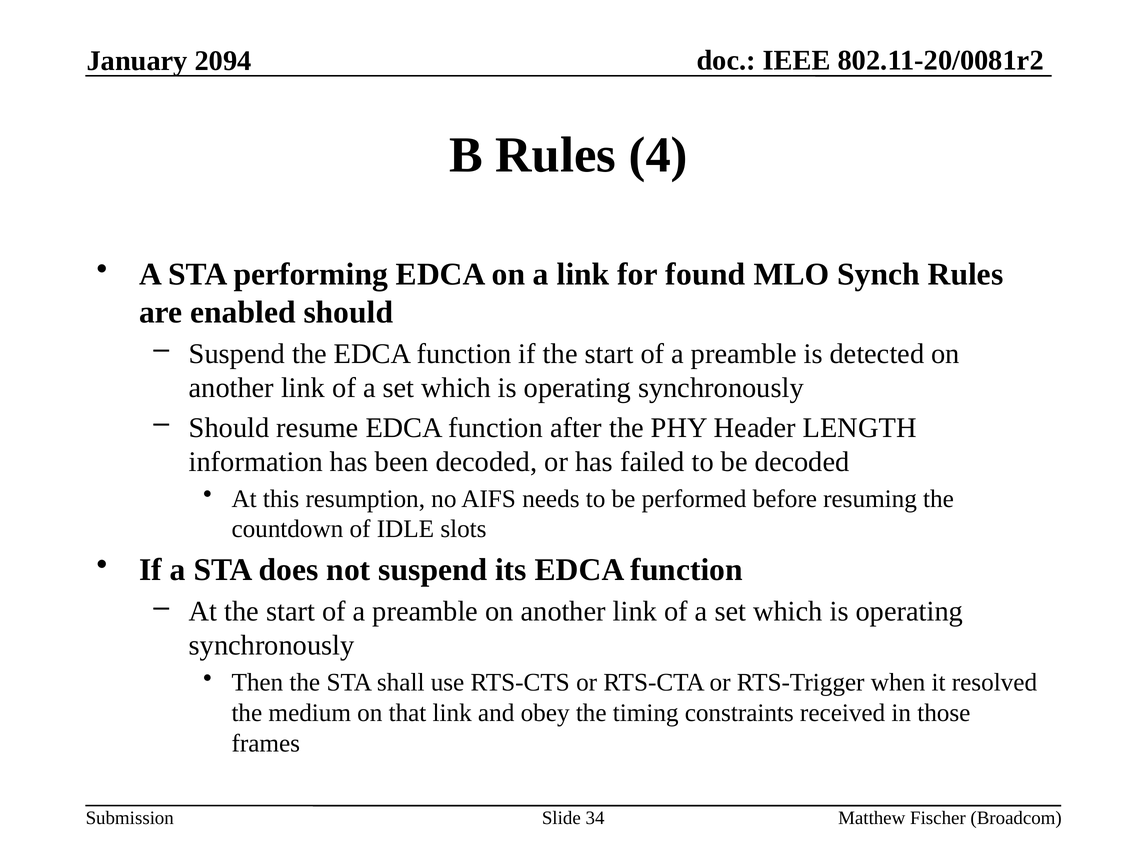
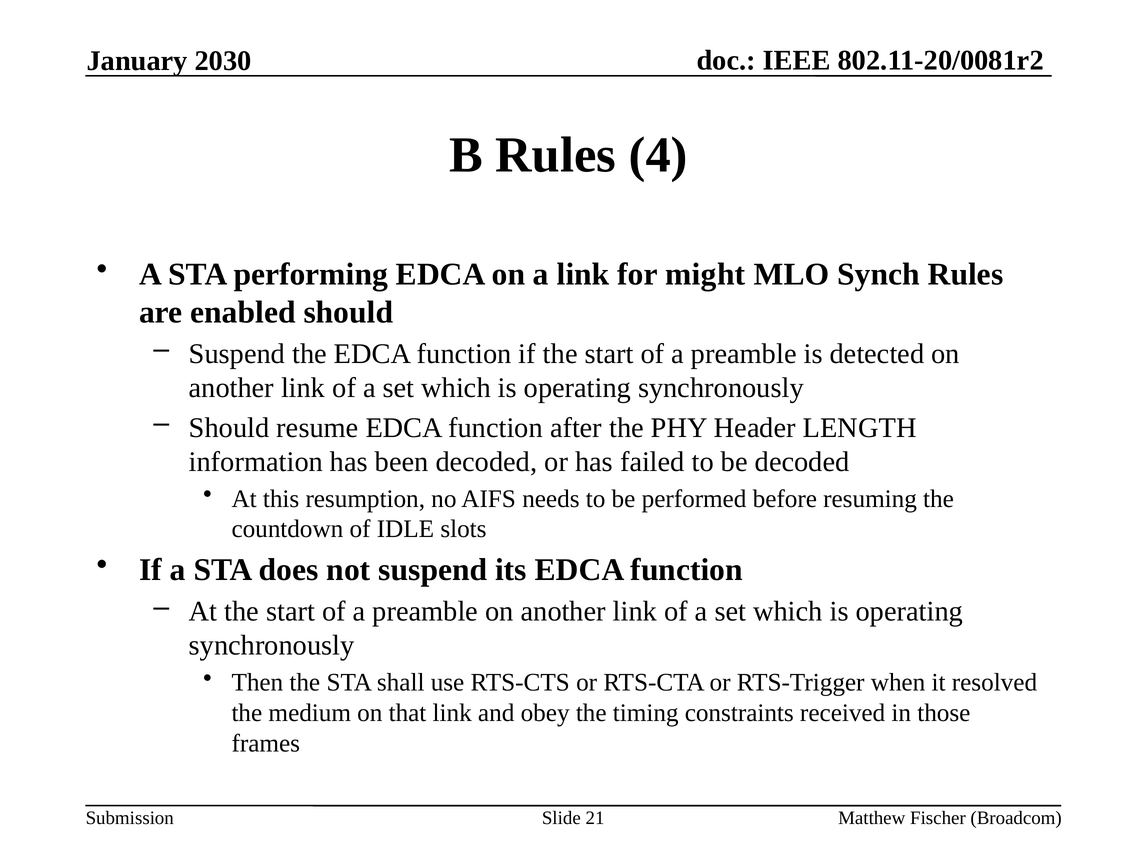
2094: 2094 -> 2030
found: found -> might
34: 34 -> 21
